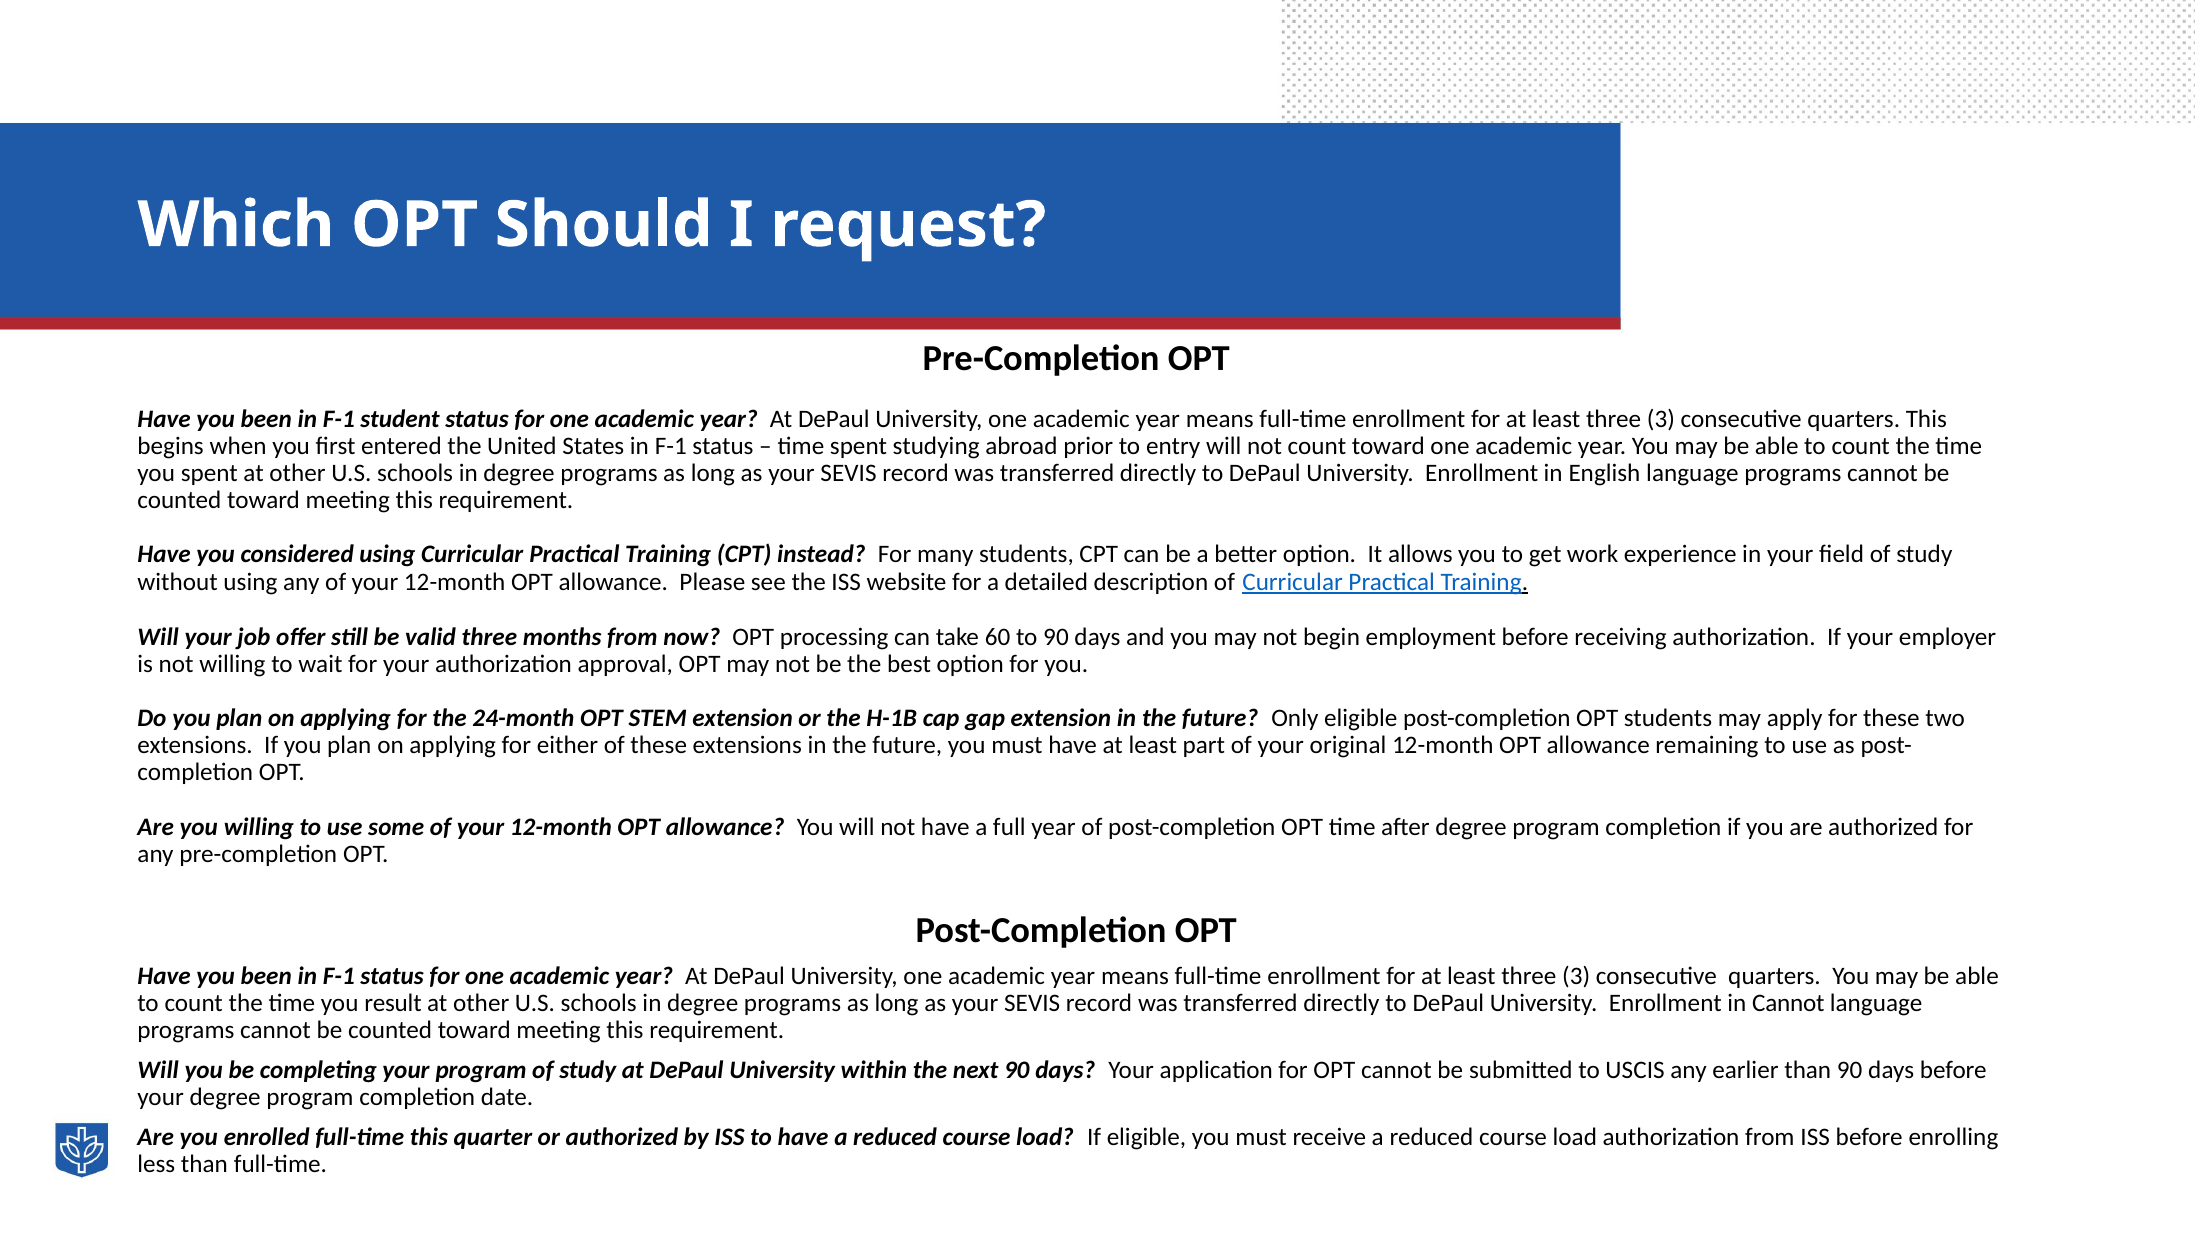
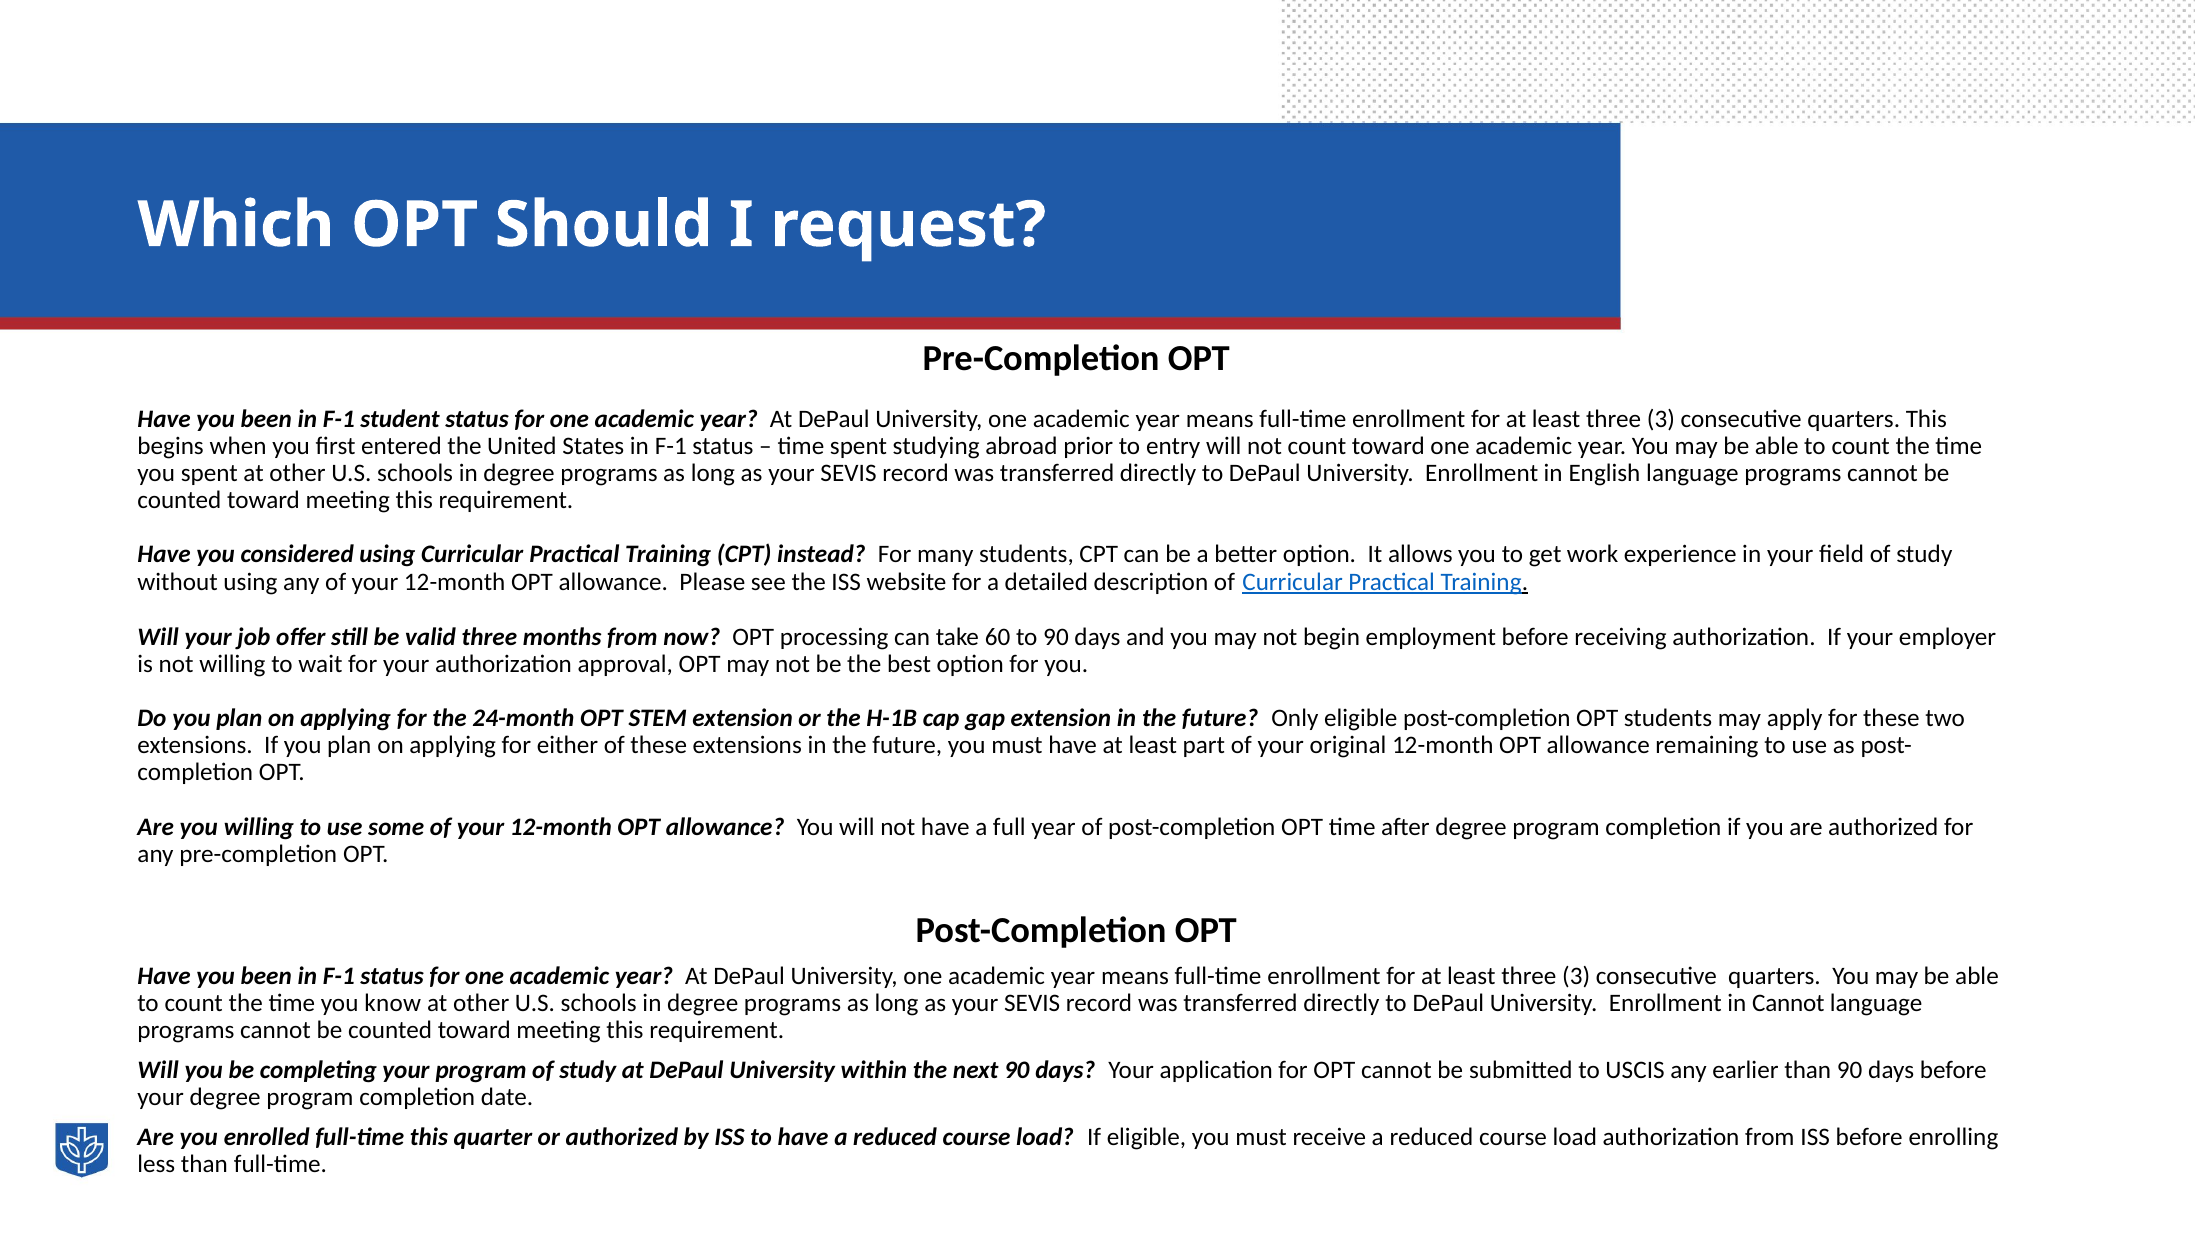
result: result -> know
